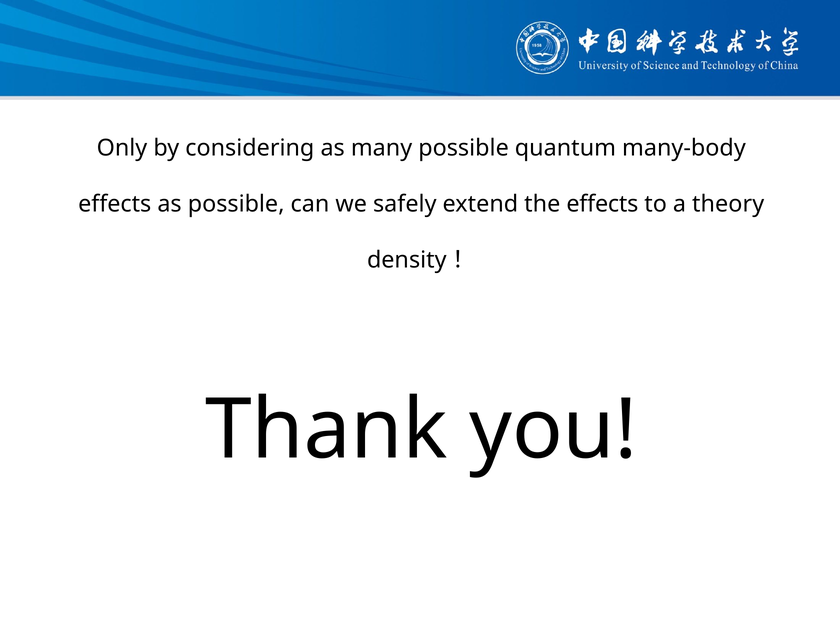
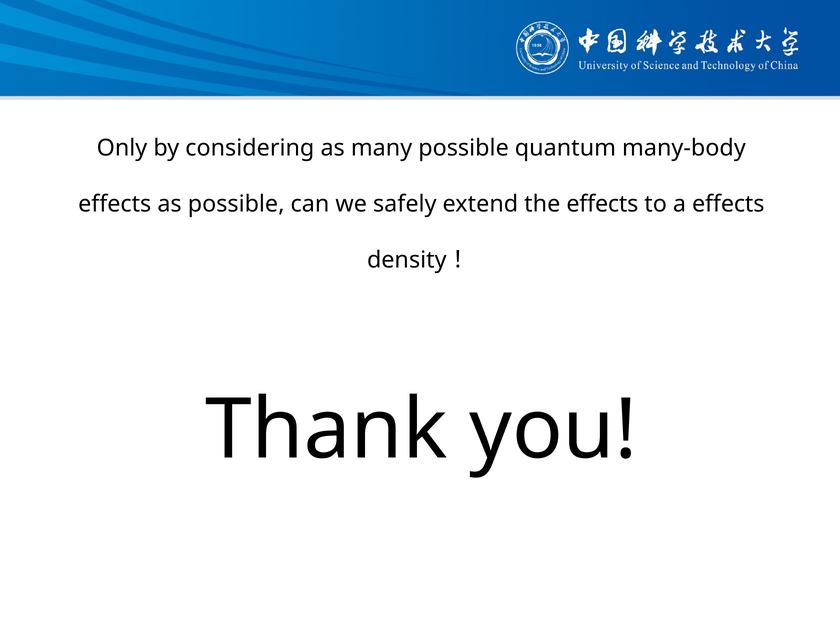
a theory: theory -> effects
